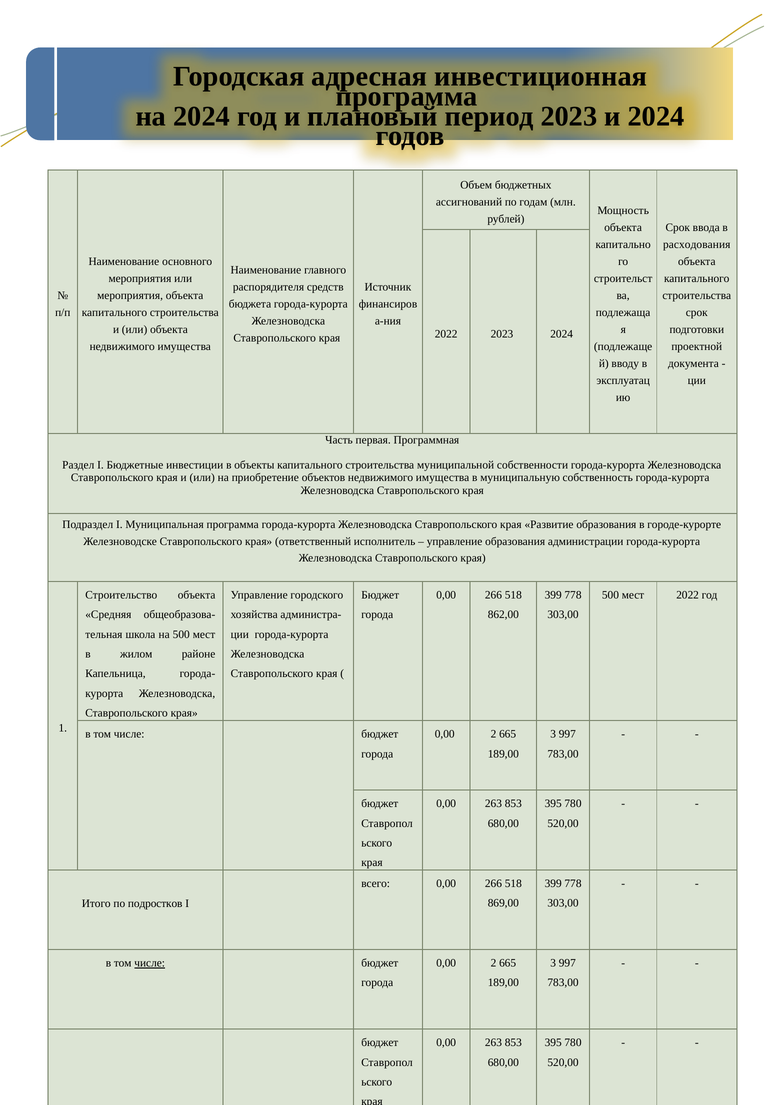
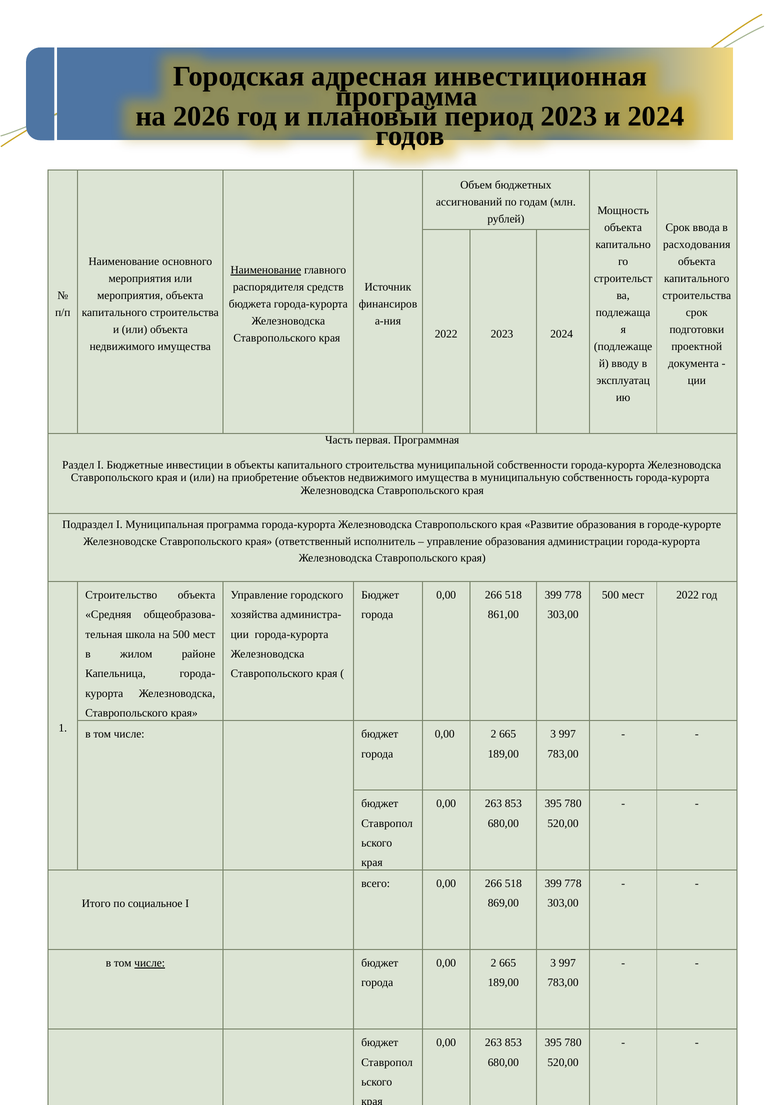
на 2024: 2024 -> 2026
Наименование at (266, 270) underline: none -> present
862,00: 862,00 -> 861,00
подростков: подростков -> социальное
